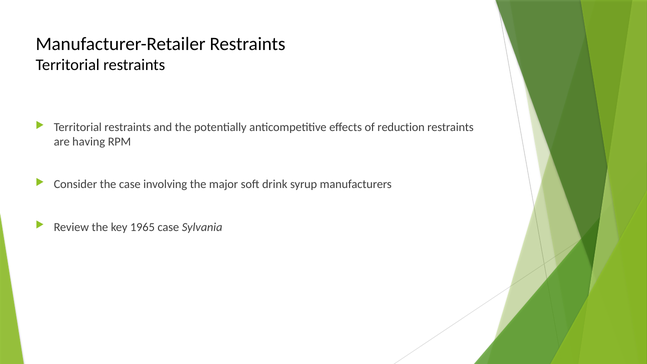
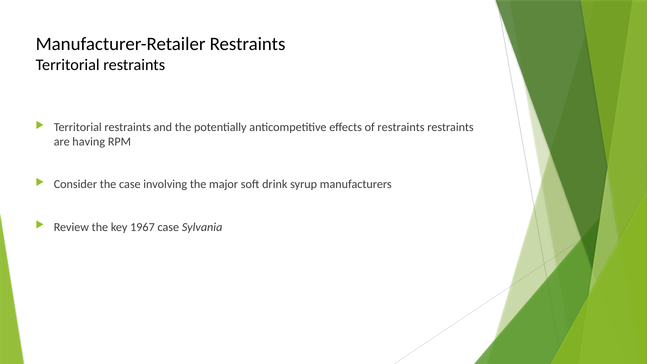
of reduction: reduction -> restraints
1965: 1965 -> 1967
